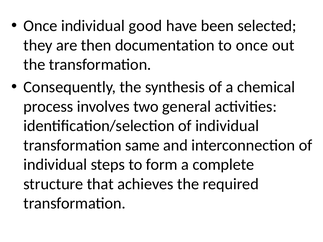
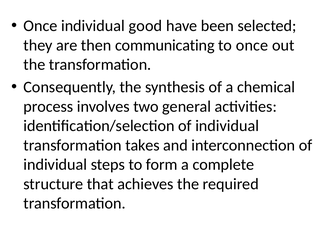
documentation: documentation -> communicating
same: same -> takes
